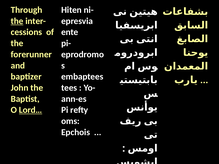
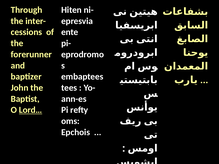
the at (17, 21) underline: present -> none
